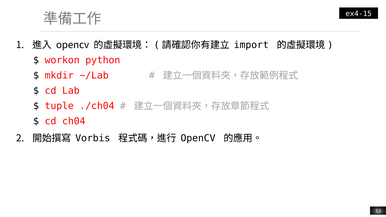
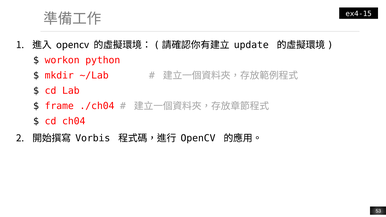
import: import -> update
tuple: tuple -> frame
